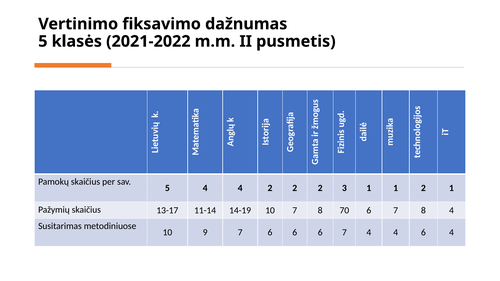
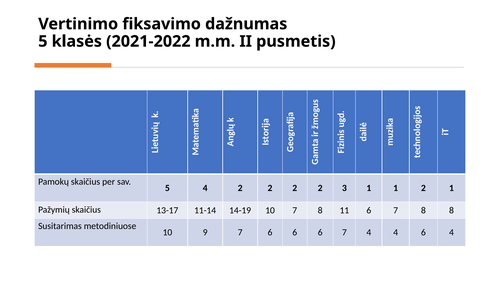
5 4 4: 4 -> 2
70: 70 -> 11
8 4: 4 -> 8
